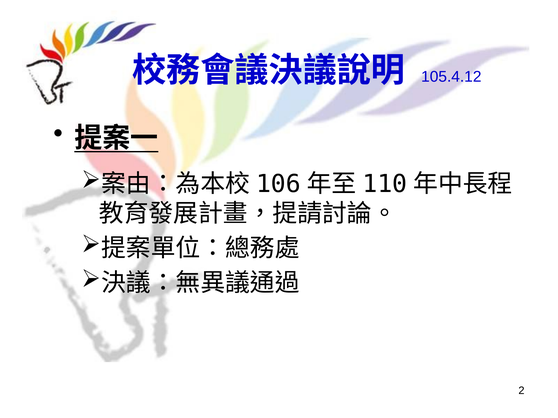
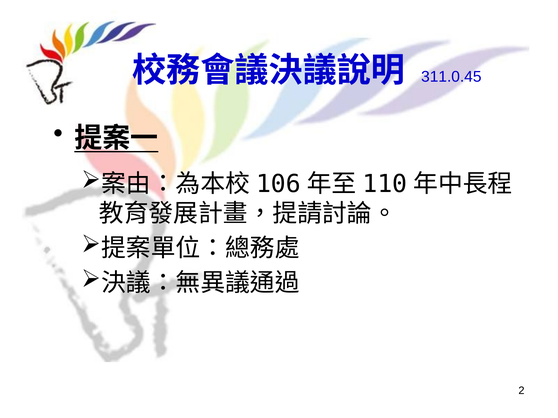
105.4.12: 105.4.12 -> 311.0.45
